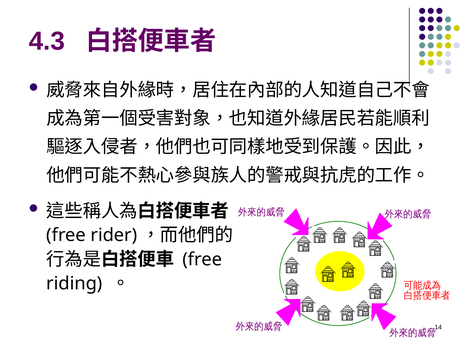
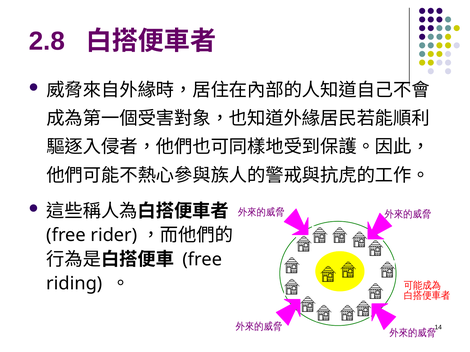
4.3: 4.3 -> 2.8
